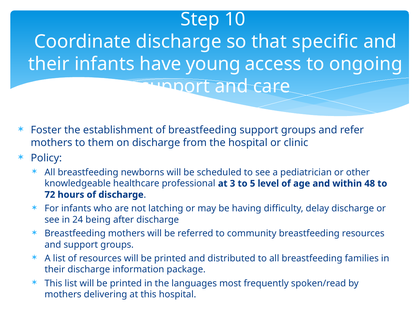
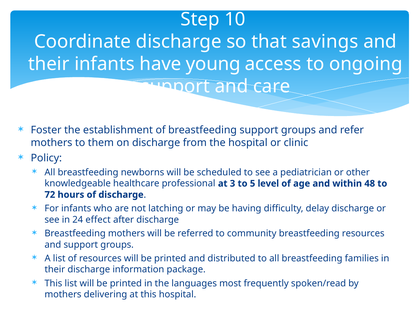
specific: specific -> savings
being: being -> effect
